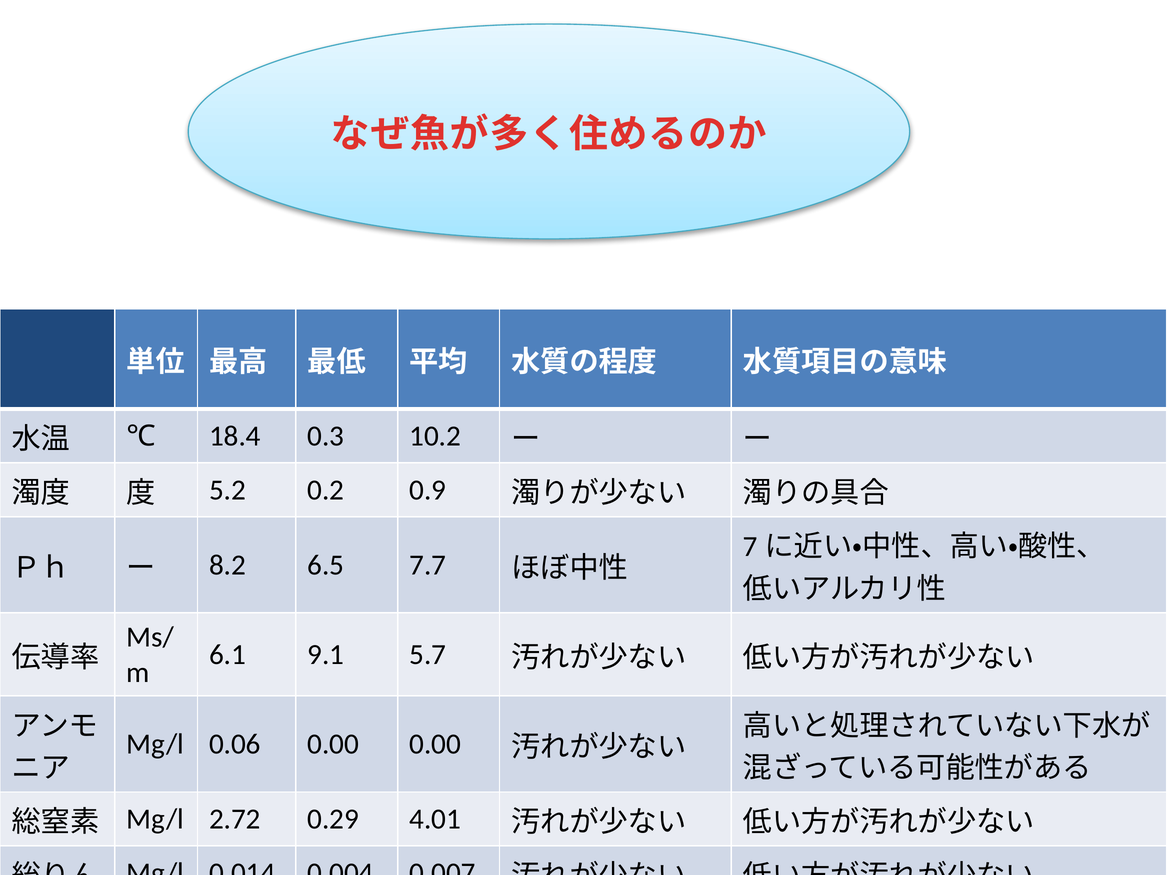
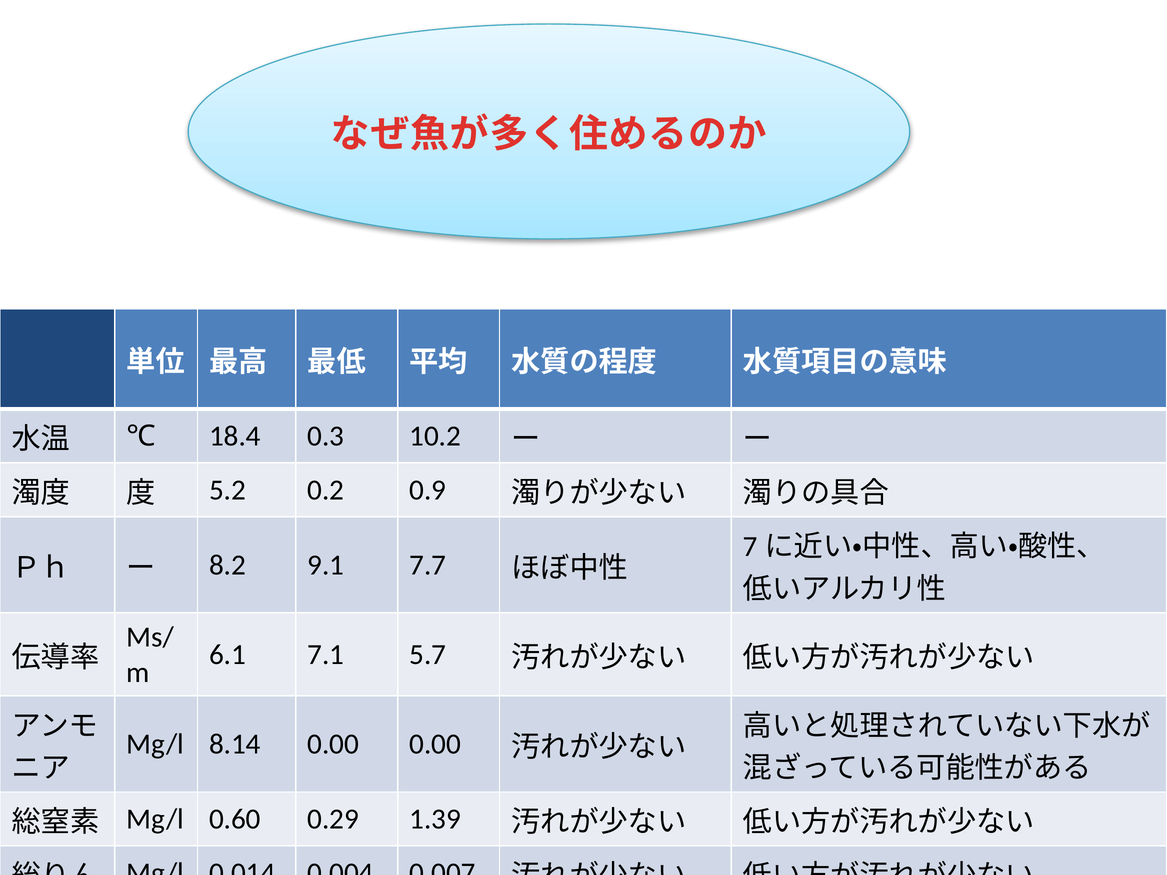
6.5: 6.5 -> 9.1
9.1: 9.1 -> 7.1
0.06: 0.06 -> 8.14
2.72: 2.72 -> 0.60
4.01: 4.01 -> 1.39
